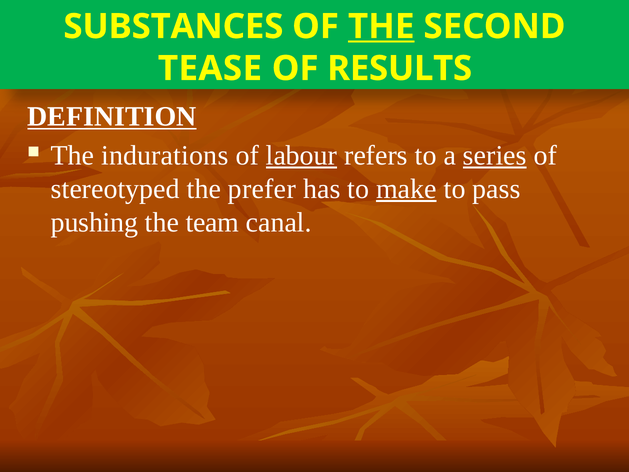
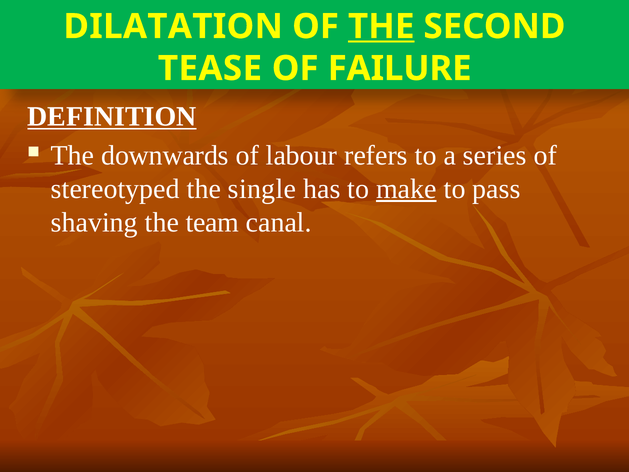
SUBSTANCES: SUBSTANCES -> DILATATION
RESULTS: RESULTS -> FAILURE
indurations: indurations -> downwards
labour underline: present -> none
series underline: present -> none
prefer: prefer -> single
pushing: pushing -> shaving
